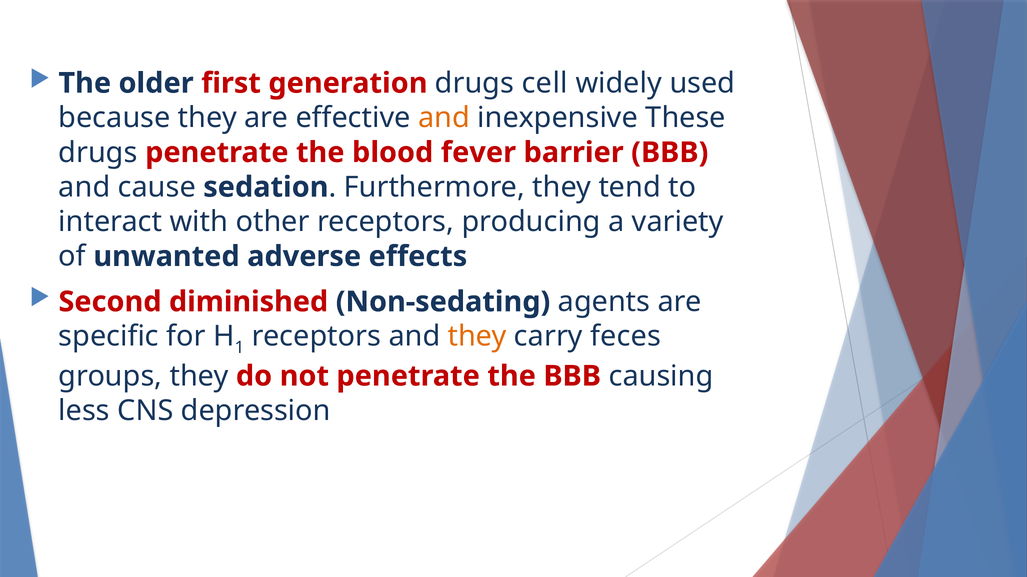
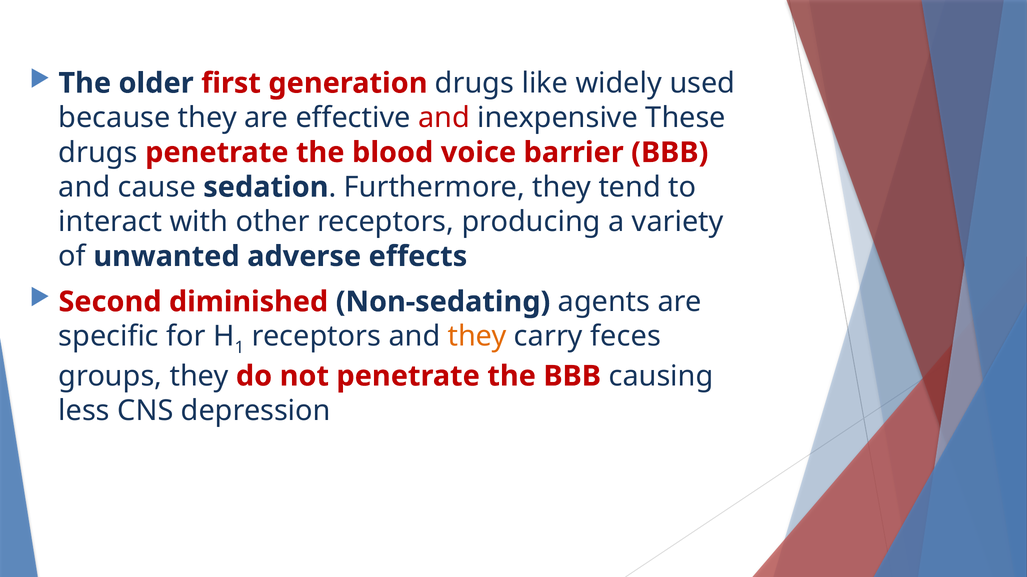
cell: cell -> like
and at (444, 118) colour: orange -> red
fever: fever -> voice
